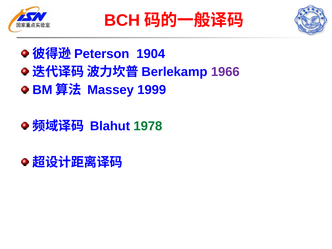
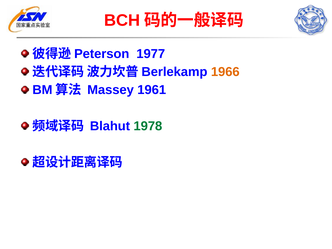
1904: 1904 -> 1977
1966 colour: purple -> orange
1999: 1999 -> 1961
